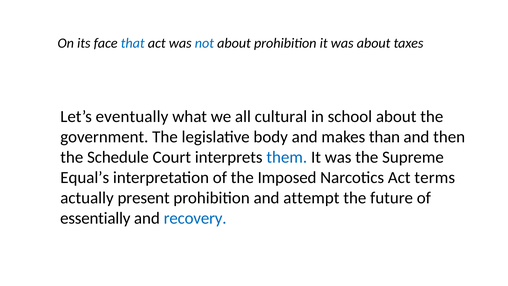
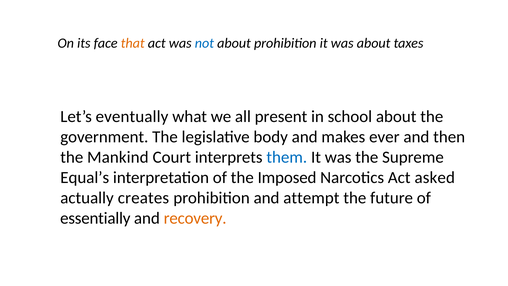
that colour: blue -> orange
cultural: cultural -> present
than: than -> ever
Schedule: Schedule -> Mankind
terms: terms -> asked
present: present -> creates
recovery colour: blue -> orange
